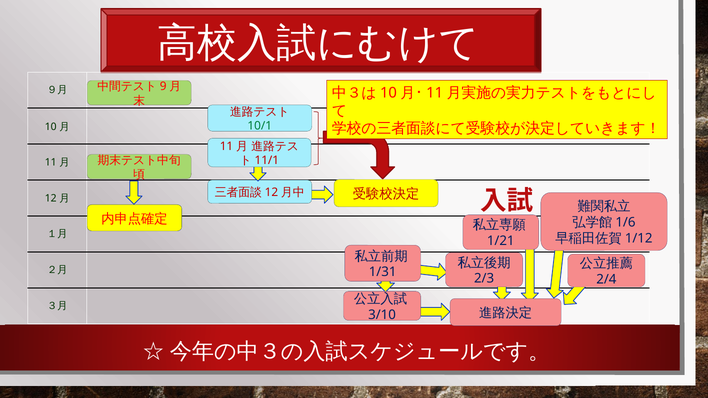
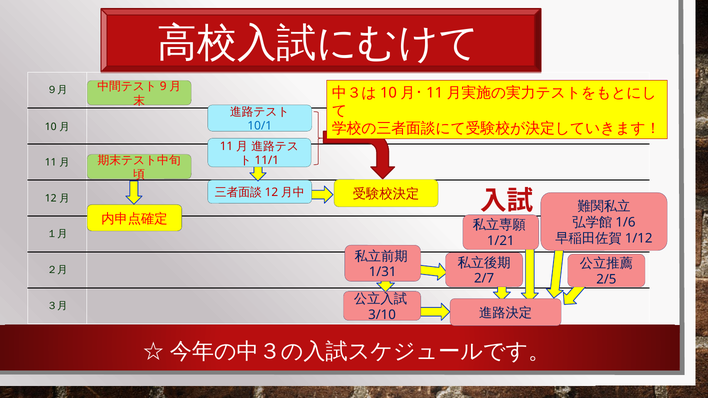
10/1 colour: green -> blue
2/3: 2/3 -> 2/7
2/4: 2/4 -> 2/5
